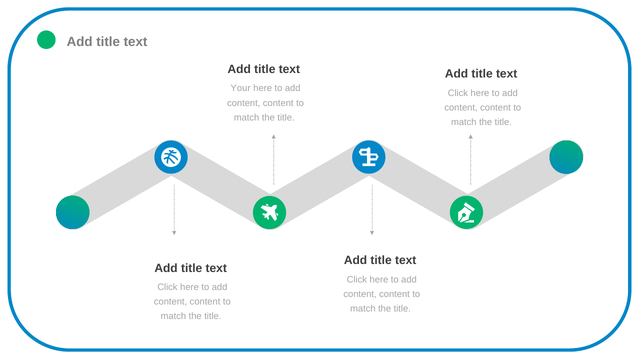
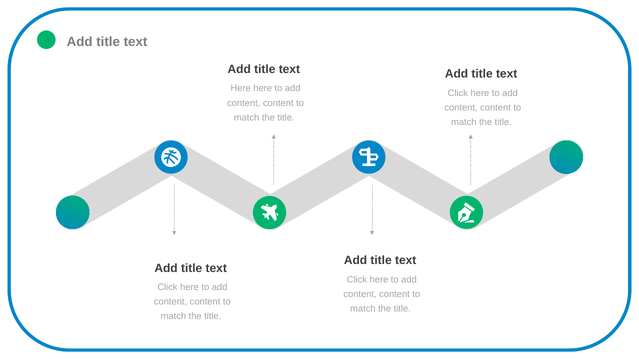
Your at (241, 89): Your -> Here
